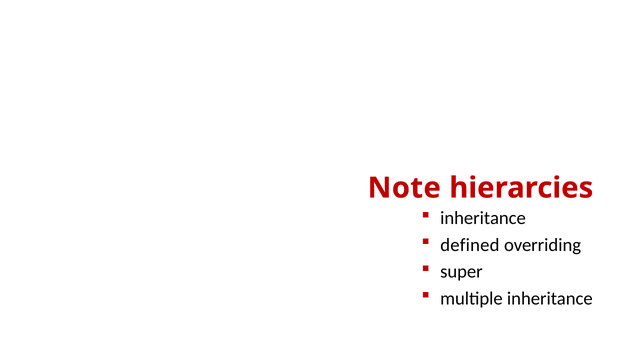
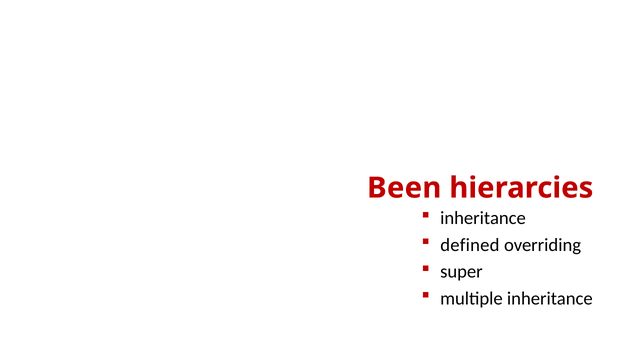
Note: Note -> Been
